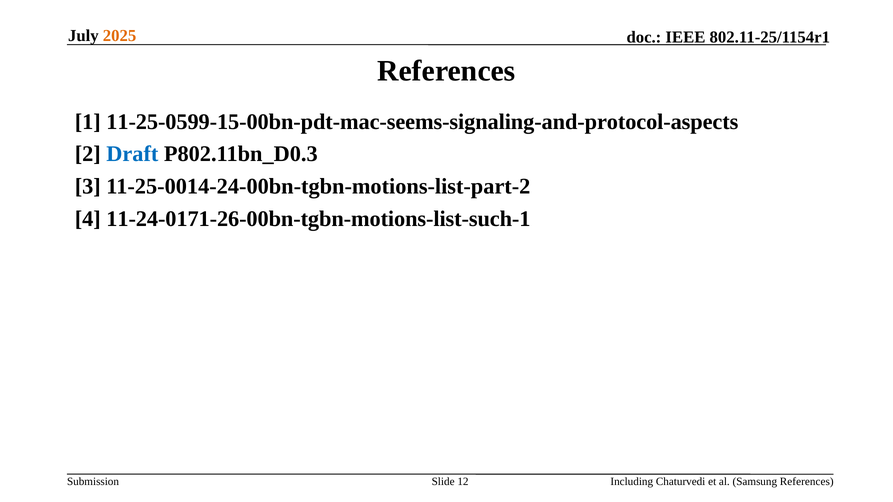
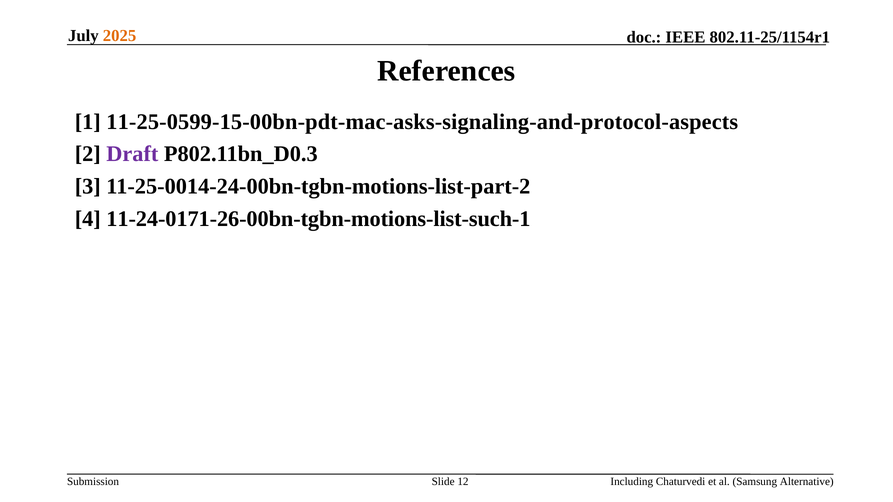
11-25-0599-15-00bn-pdt-mac-seems-signaling-and-protocol-aspects: 11-25-0599-15-00bn-pdt-mac-seems-signaling-and-protocol-aspects -> 11-25-0599-15-00bn-pdt-mac-asks-signaling-and-protocol-aspects
Draft colour: blue -> purple
Samsung References: References -> Alternative
